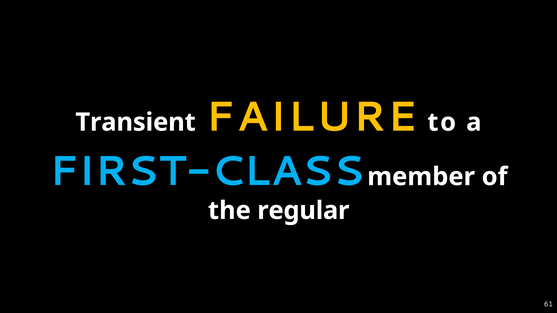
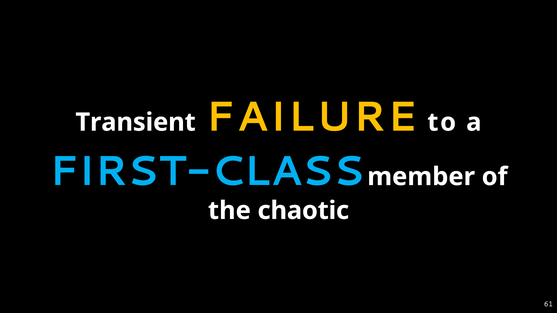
regular: regular -> chaotic
